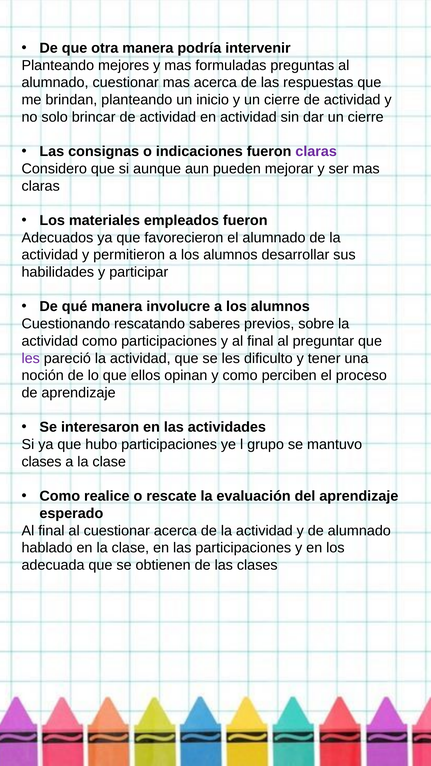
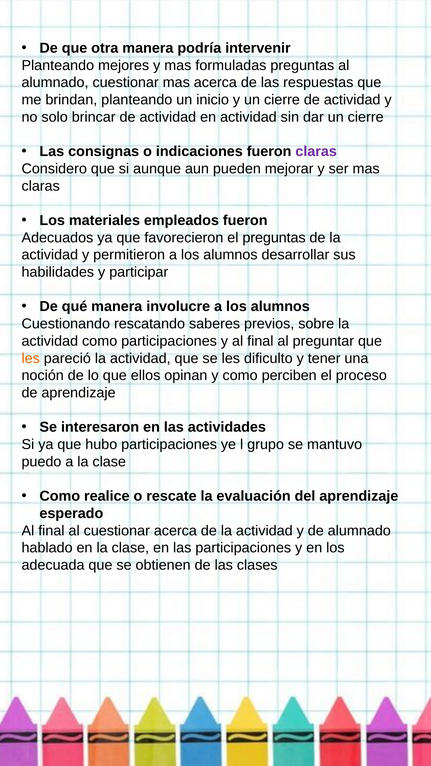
el alumnado: alumnado -> preguntas
les at (31, 358) colour: purple -> orange
clases at (42, 462): clases -> puedo
